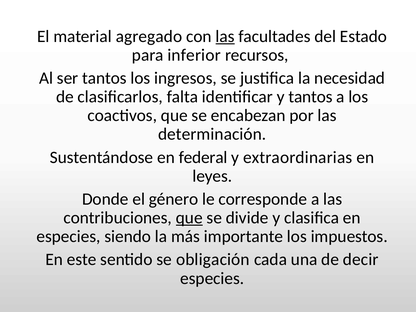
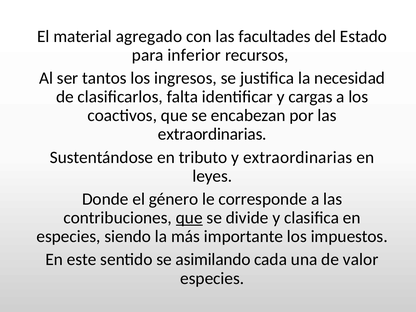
las at (225, 36) underline: present -> none
y tantos: tantos -> cargas
determinación at (212, 134): determinación -> extraordinarias
federal: federal -> tributo
obligación: obligación -> asimilando
decir: decir -> valor
